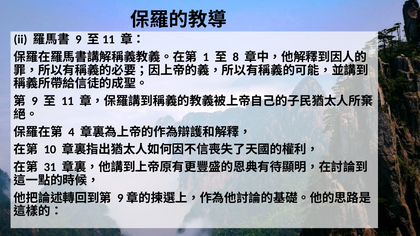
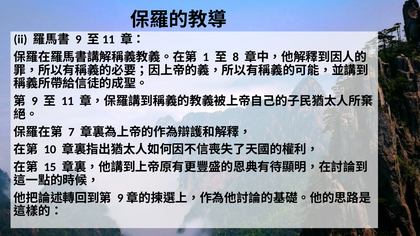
4: 4 -> 7
31: 31 -> 15
